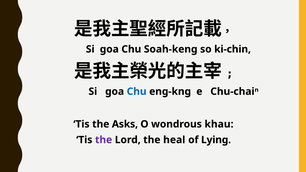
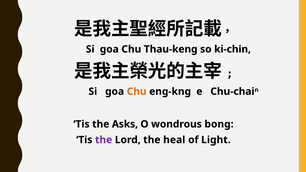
Soah-keng: Soah-keng -> Thau-keng
Chu at (137, 92) colour: blue -> orange
khau: khau -> bong
Lying: Lying -> Light
